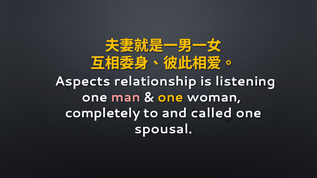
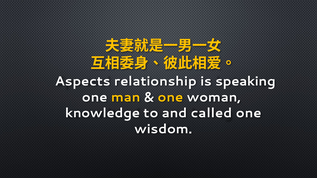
listening: listening -> speaking
man colour: pink -> yellow
completely: completely -> knowledge
spousal: spousal -> wisdom
